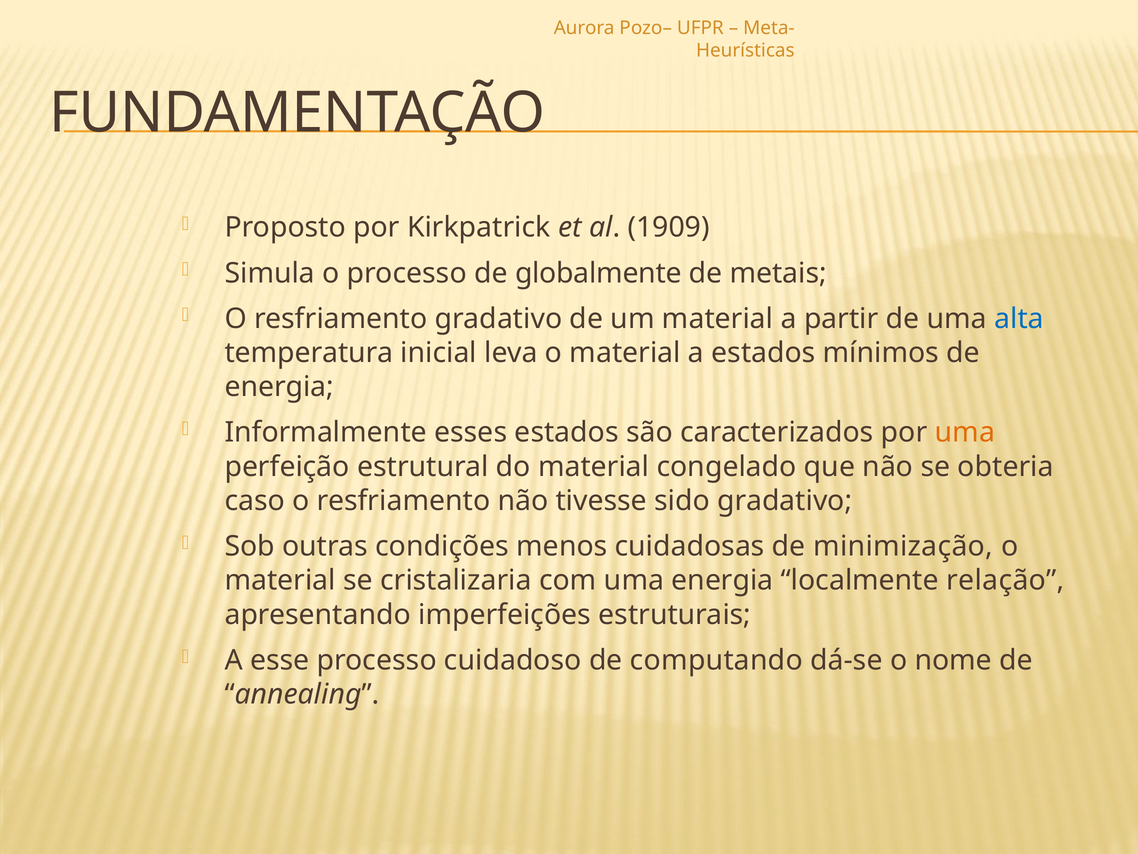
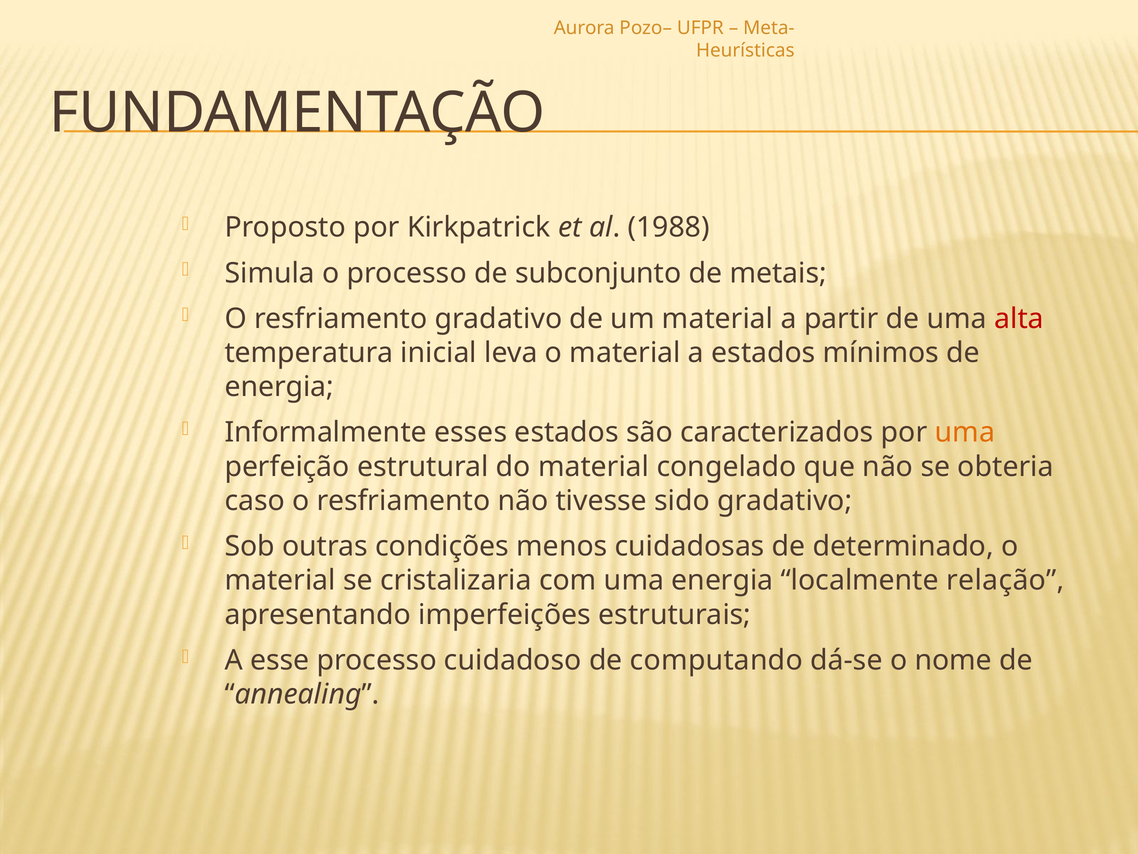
1909: 1909 -> 1988
globalmente: globalmente -> subconjunto
alta colour: blue -> red
minimização: minimização -> determinado
